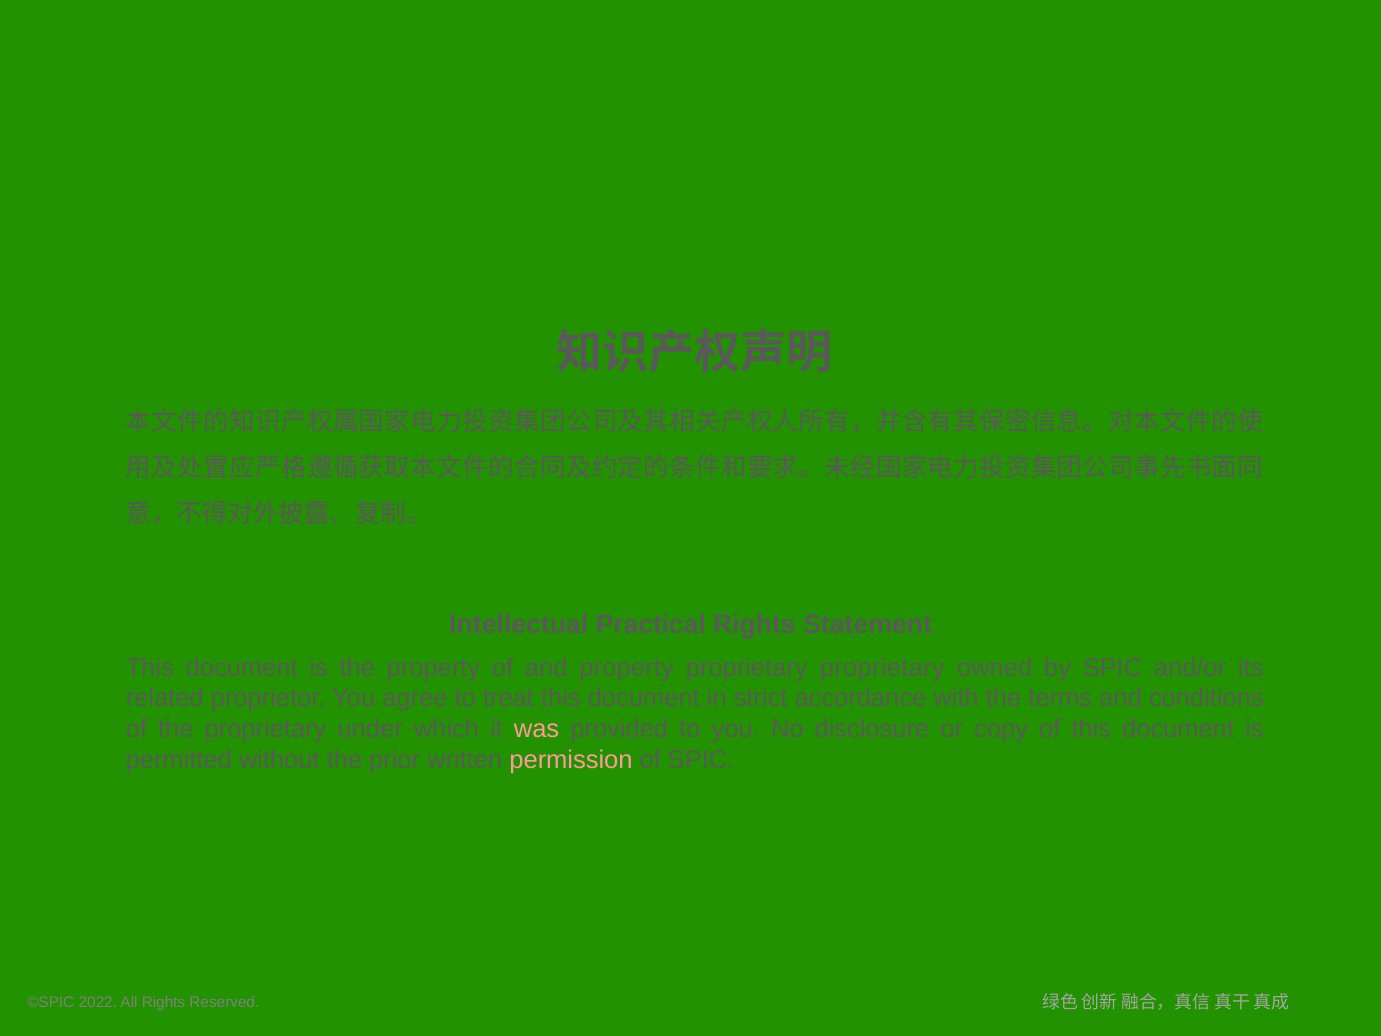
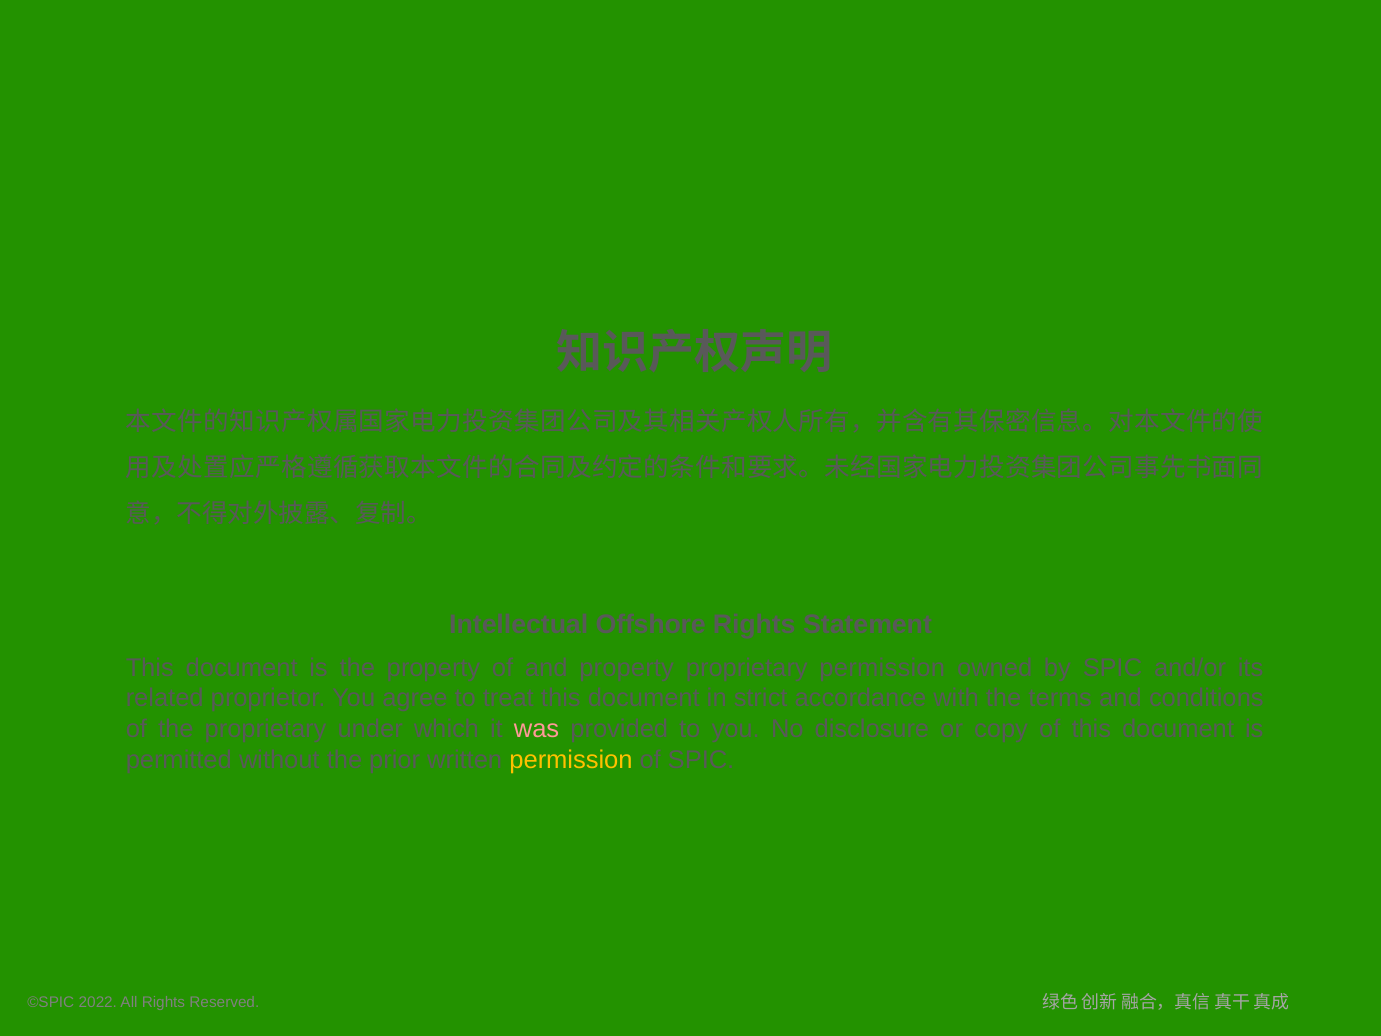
Practical: Practical -> Offshore
proprietary proprietary: proprietary -> permission
permission at (571, 760) colour: pink -> yellow
